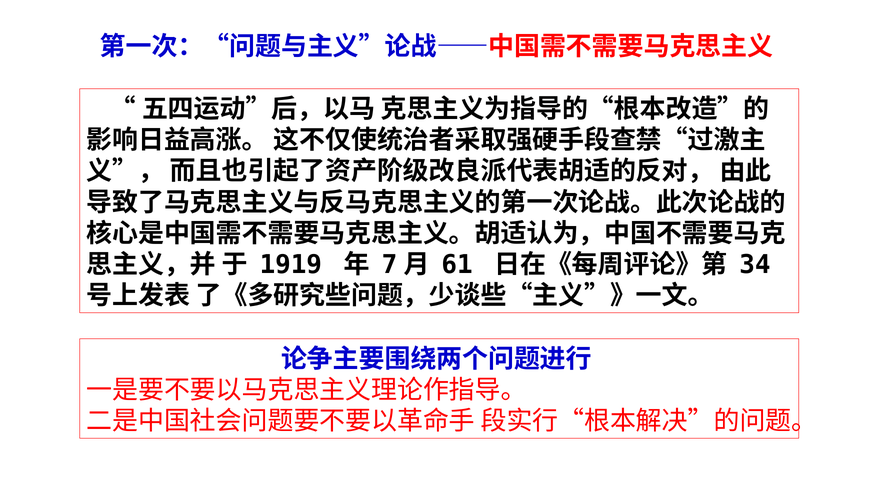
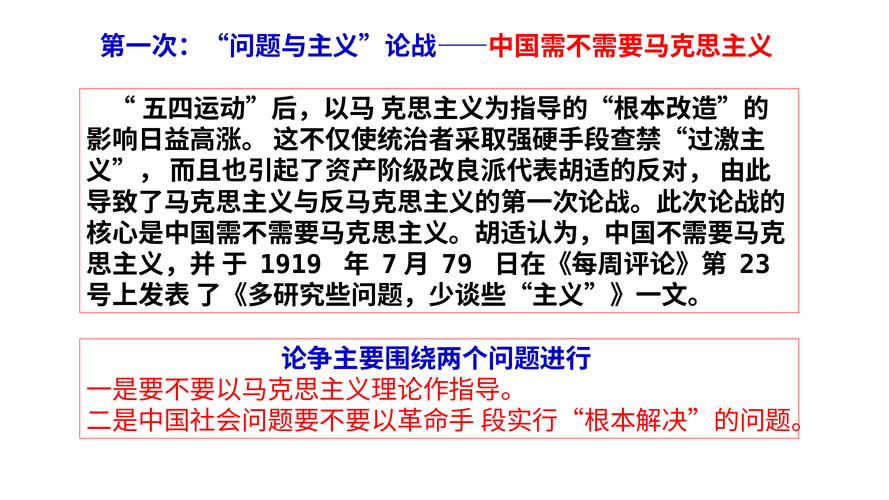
61: 61 -> 79
34: 34 -> 23
